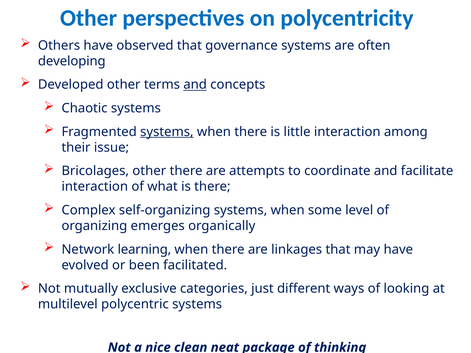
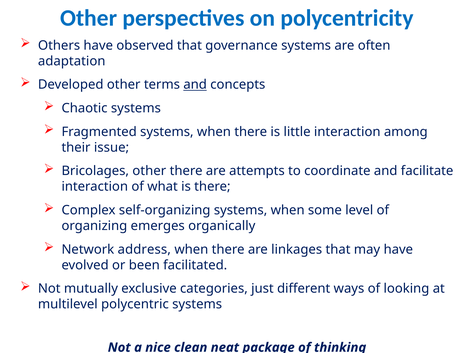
developing: developing -> adaptation
systems at (167, 132) underline: present -> none
learning: learning -> address
